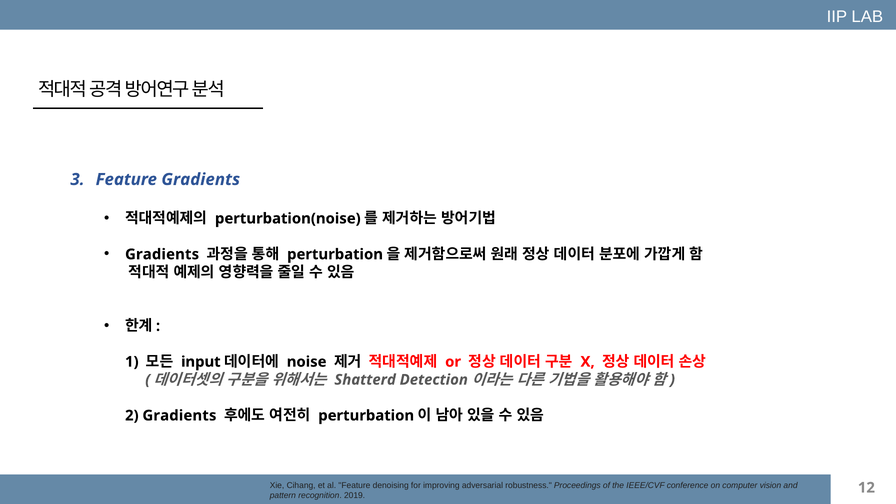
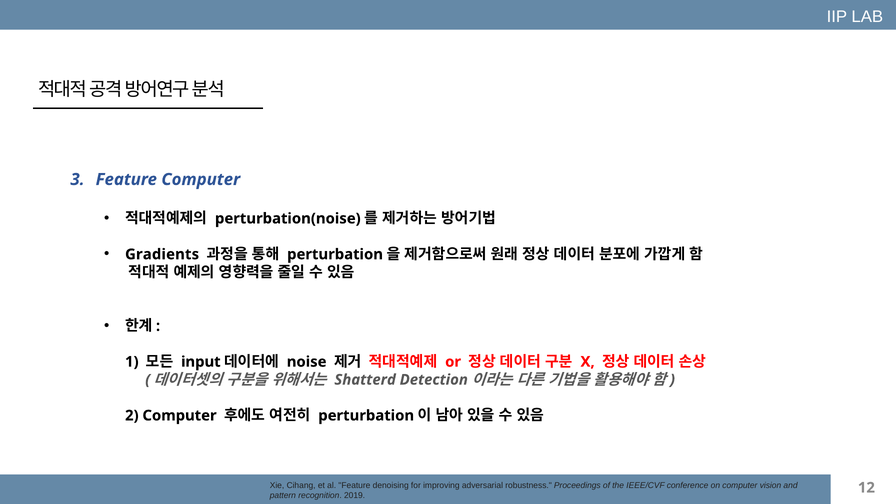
Feature Gradients: Gradients -> Computer
2 Gradients: Gradients -> Computer
